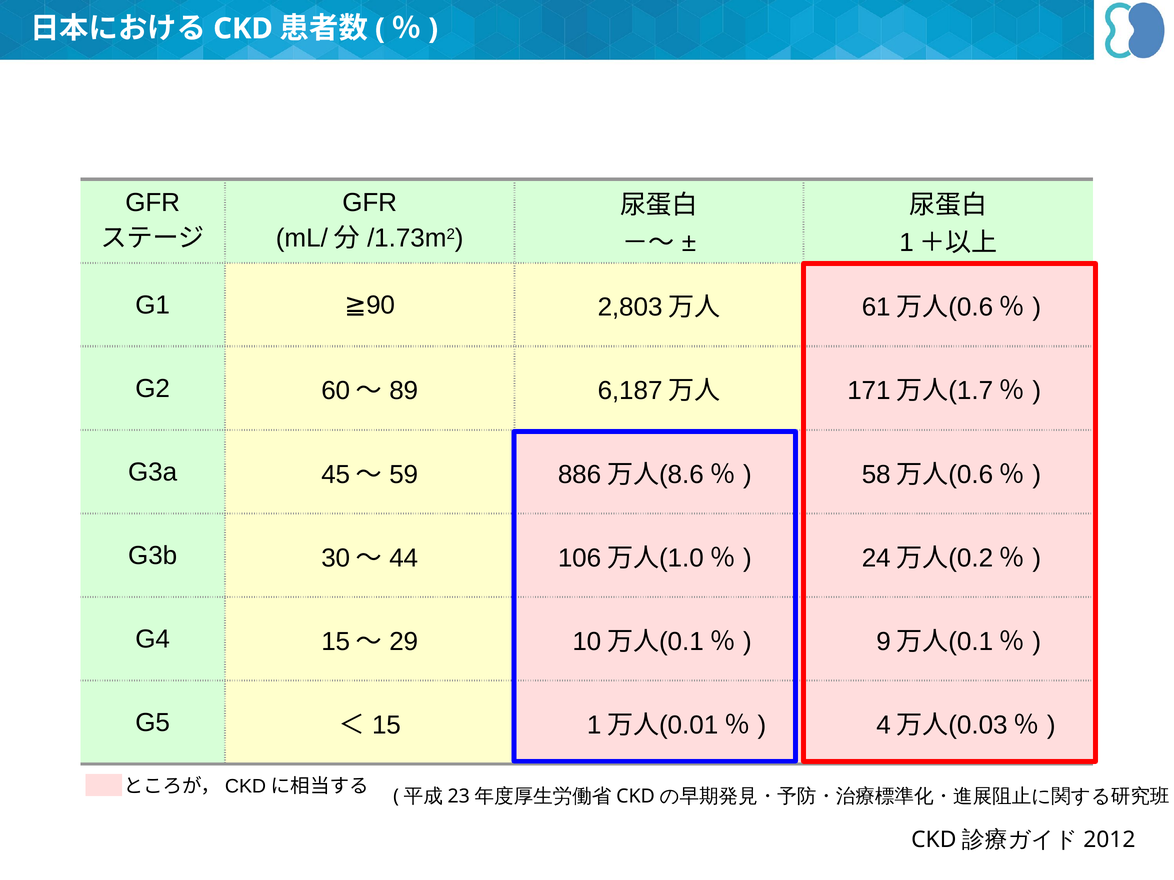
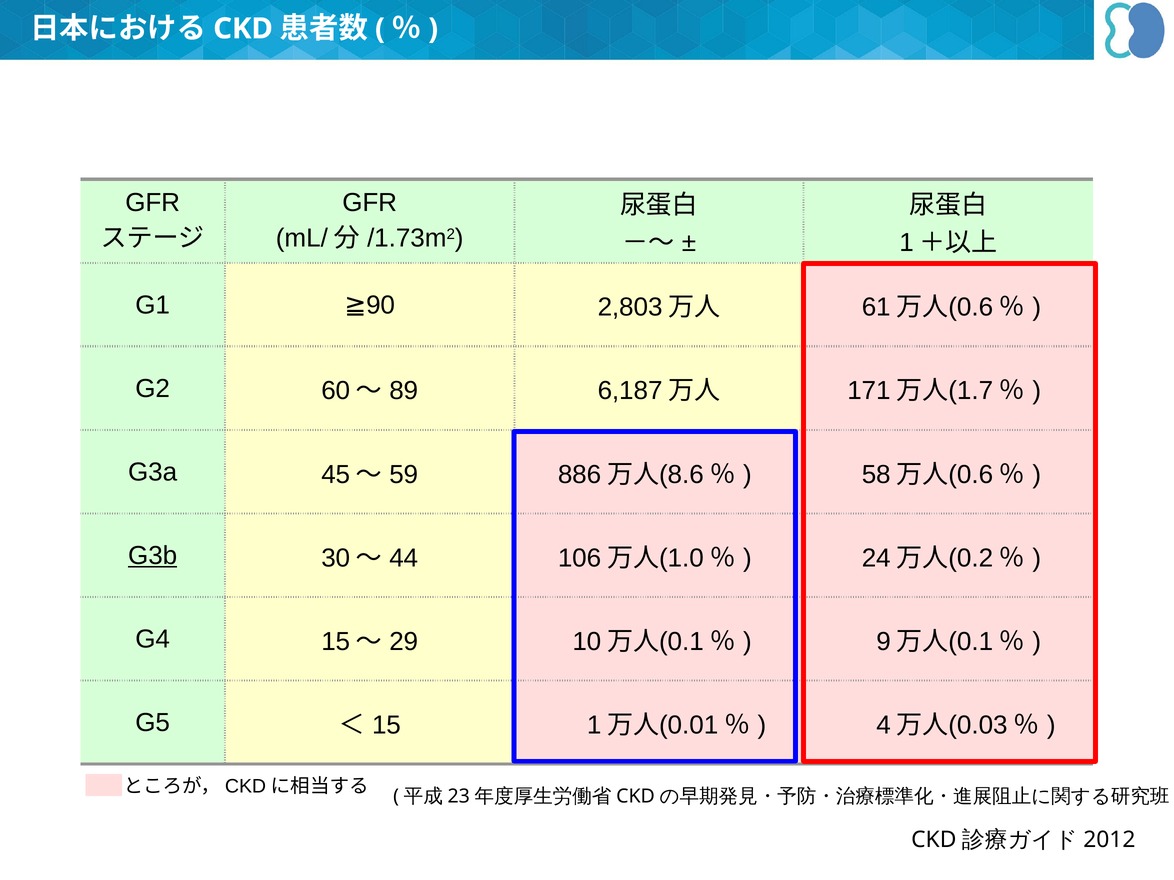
G3b underline: none -> present
